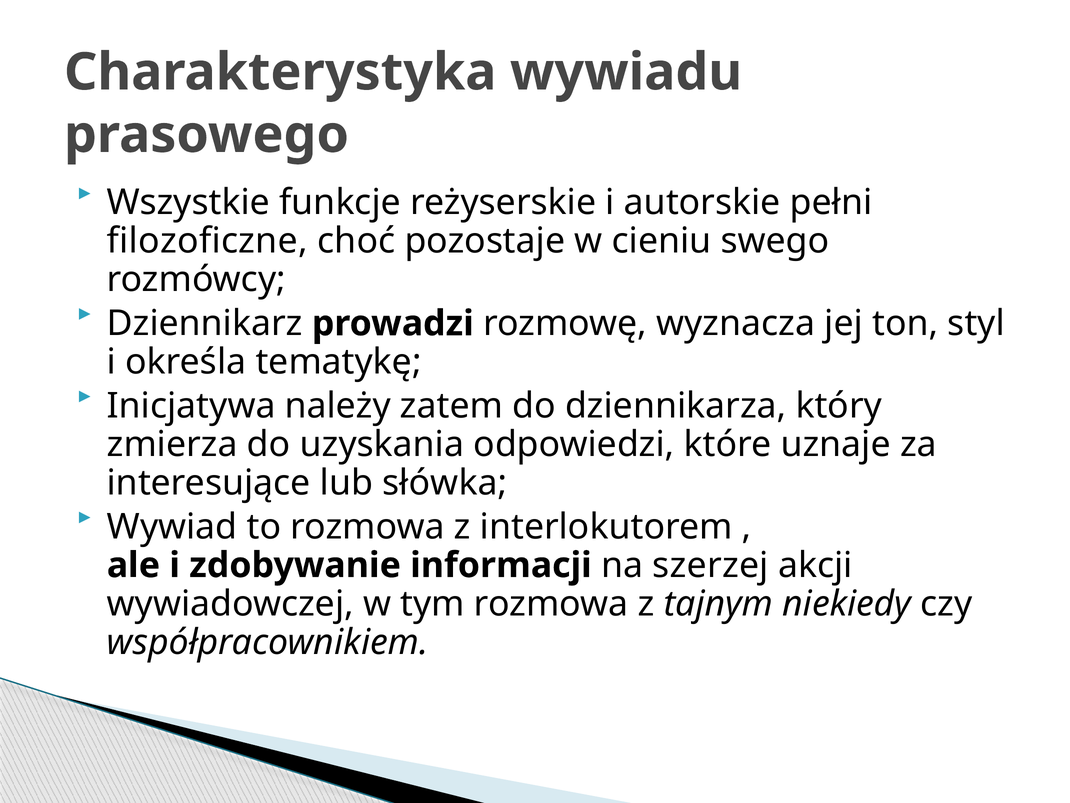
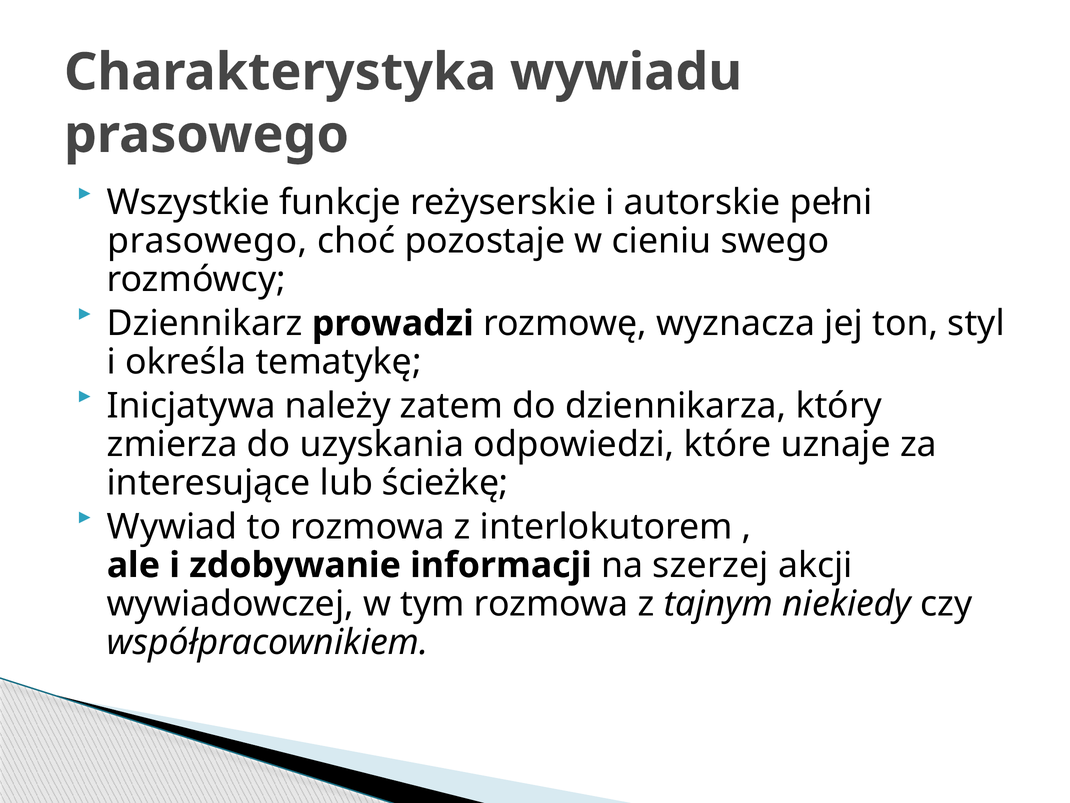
filozoficzne at (207, 241): filozoficzne -> prasowego
słówka: słówka -> ścieżkę
